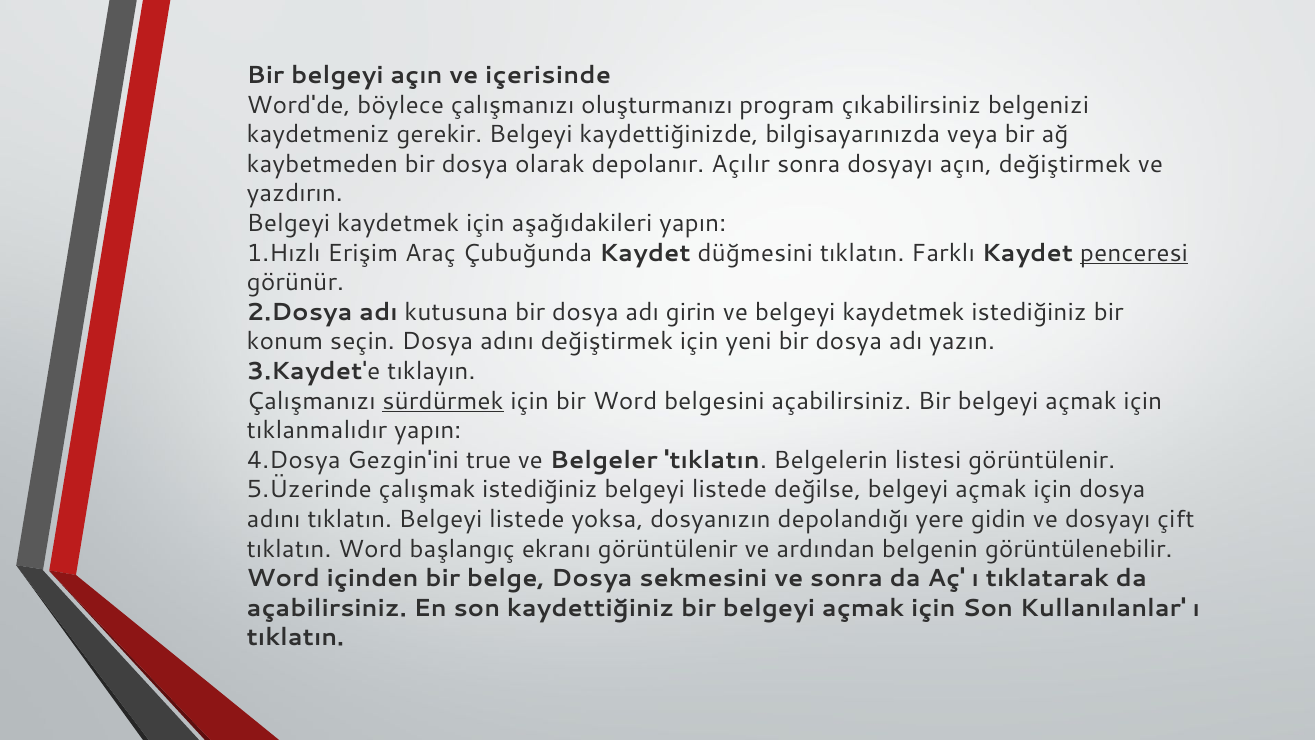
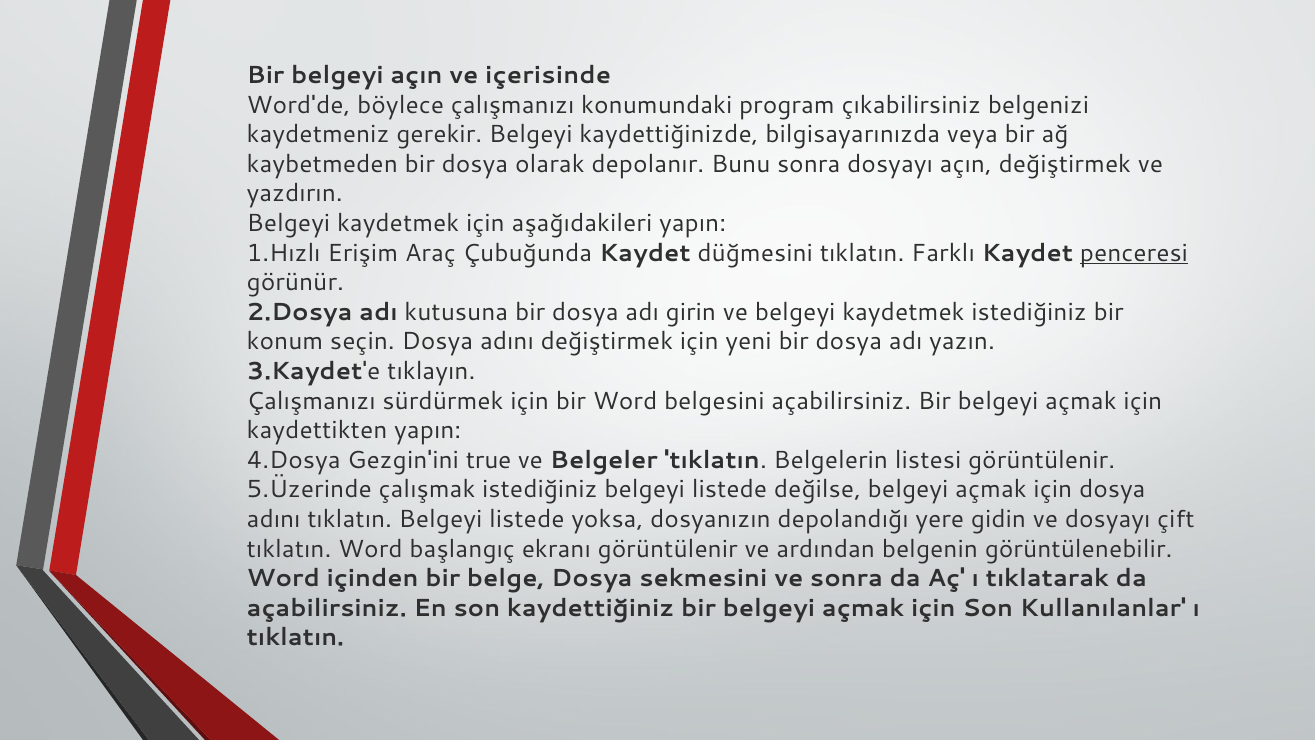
oluşturmanızı: oluşturmanızı -> konumundaki
Açılır: Açılır -> Bunu
sürdürmek underline: present -> none
tıklanmalıdır: tıklanmalıdır -> kaydettikten
